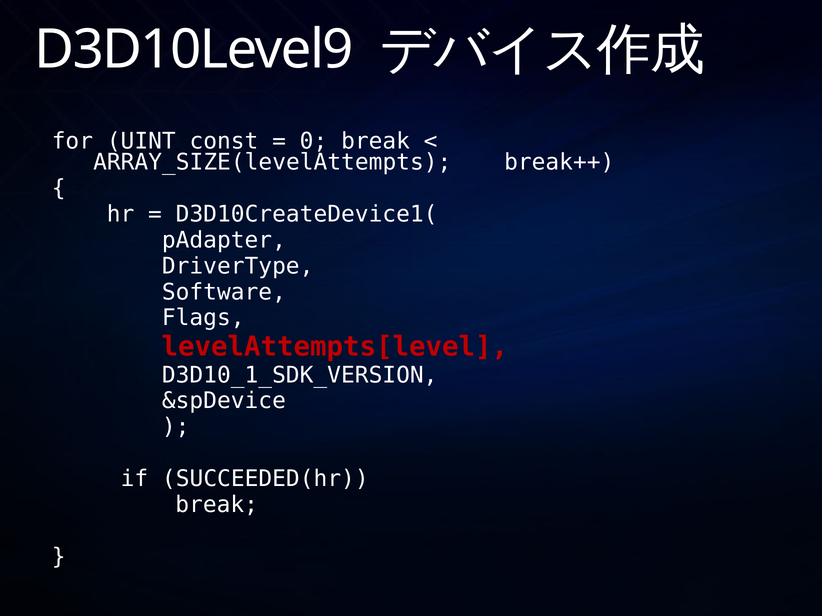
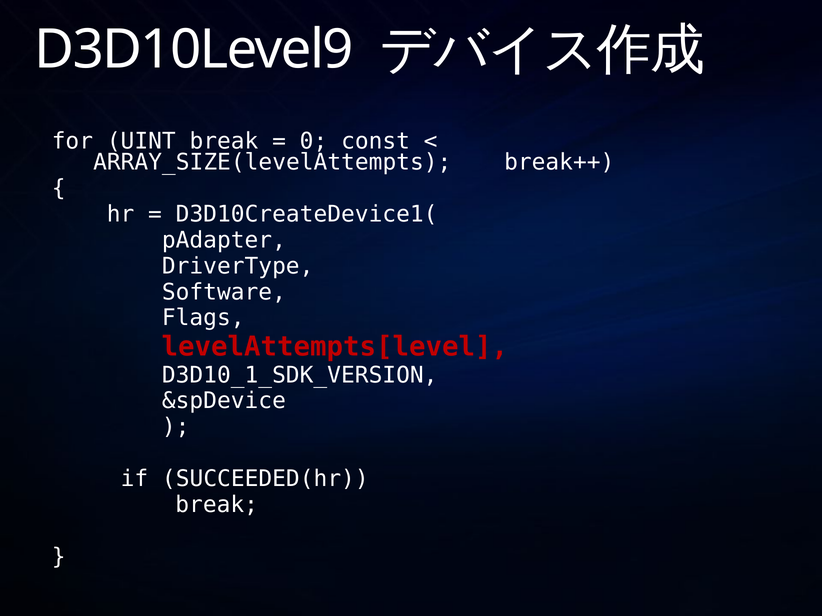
UINT const: const -> break
0 break: break -> const
